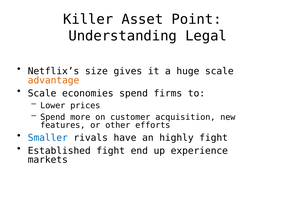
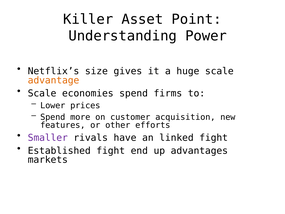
Legal: Legal -> Power
Smaller colour: blue -> purple
highly: highly -> linked
experience: experience -> advantages
